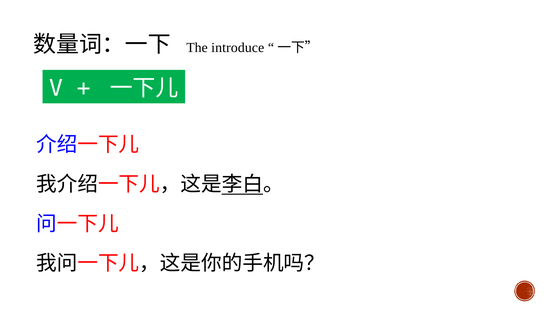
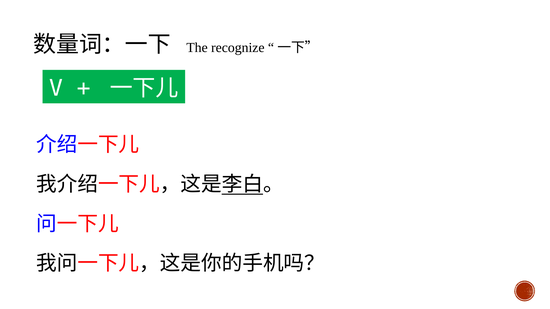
introduce: introduce -> recognize
